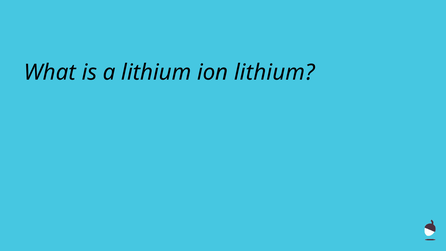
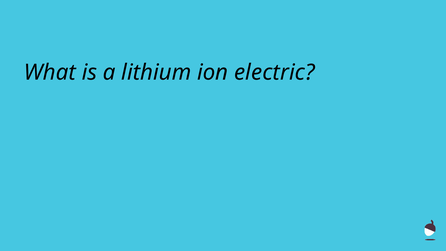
ion lithium: lithium -> electric
